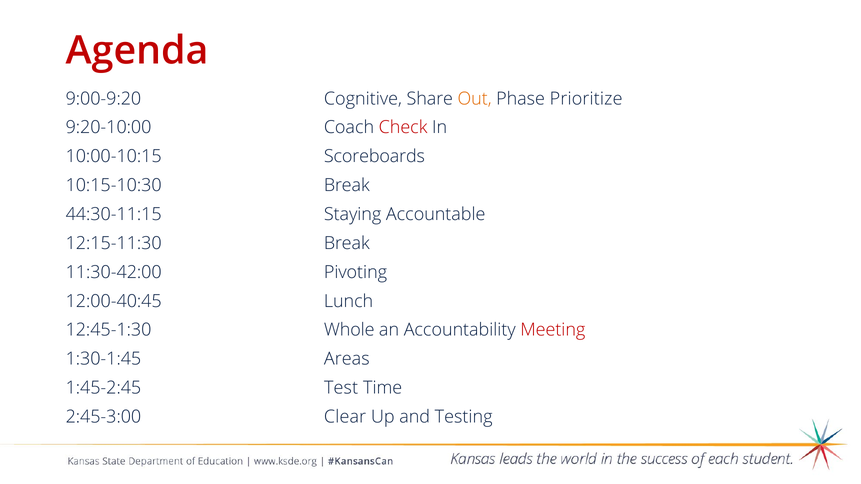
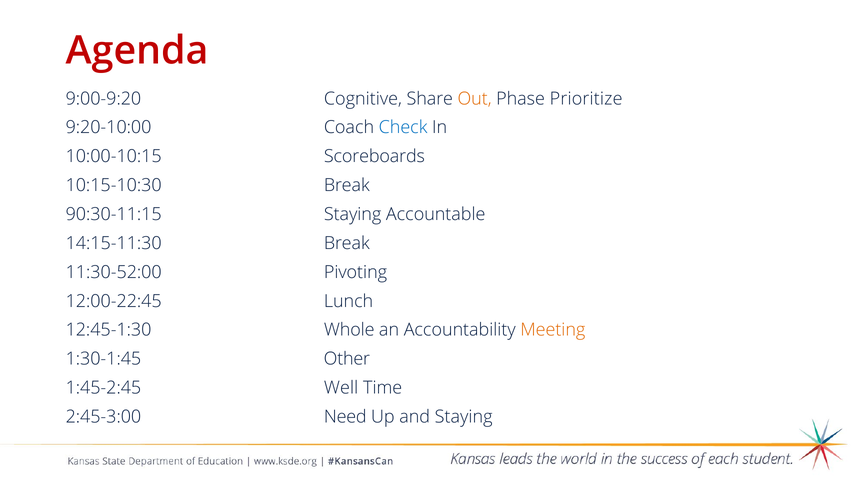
Check colour: red -> blue
44:30-11:15: 44:30-11:15 -> 90:30-11:15
12:15-11:30: 12:15-11:30 -> 14:15-11:30
11:30-42:00: 11:30-42:00 -> 11:30-52:00
12:00-40:45: 12:00-40:45 -> 12:00-22:45
Meeting colour: red -> orange
Areas: Areas -> Other
Test: Test -> Well
Clear: Clear -> Need
and Testing: Testing -> Staying
